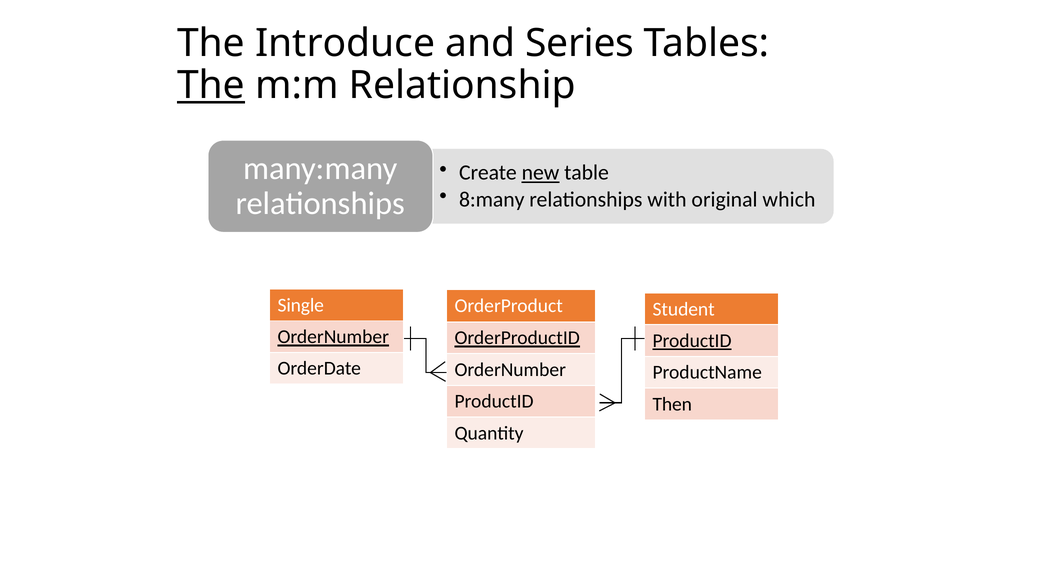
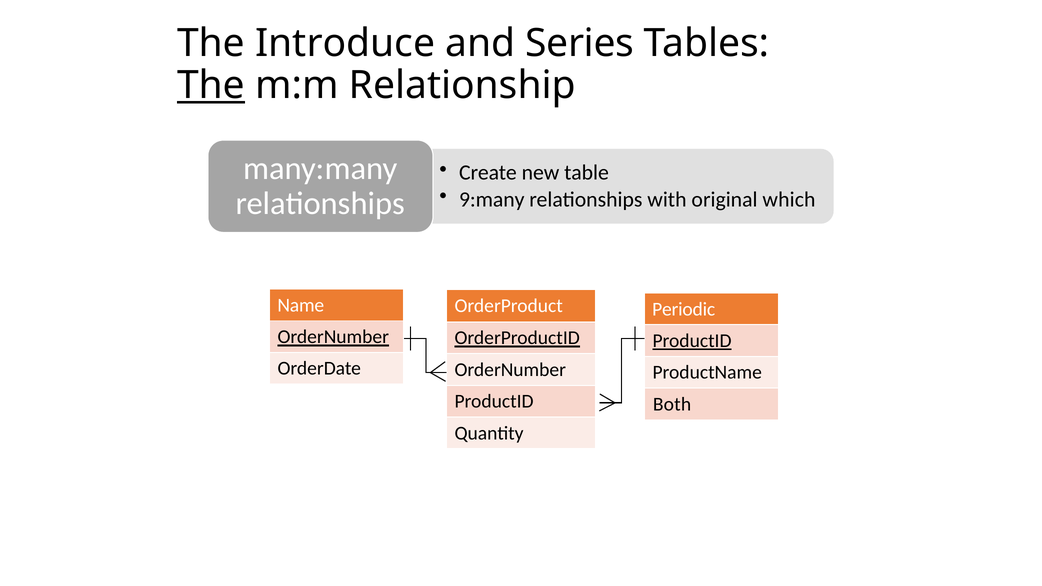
new underline: present -> none
8:many: 8:many -> 9:many
Single: Single -> Name
Student: Student -> Periodic
Then: Then -> Both
